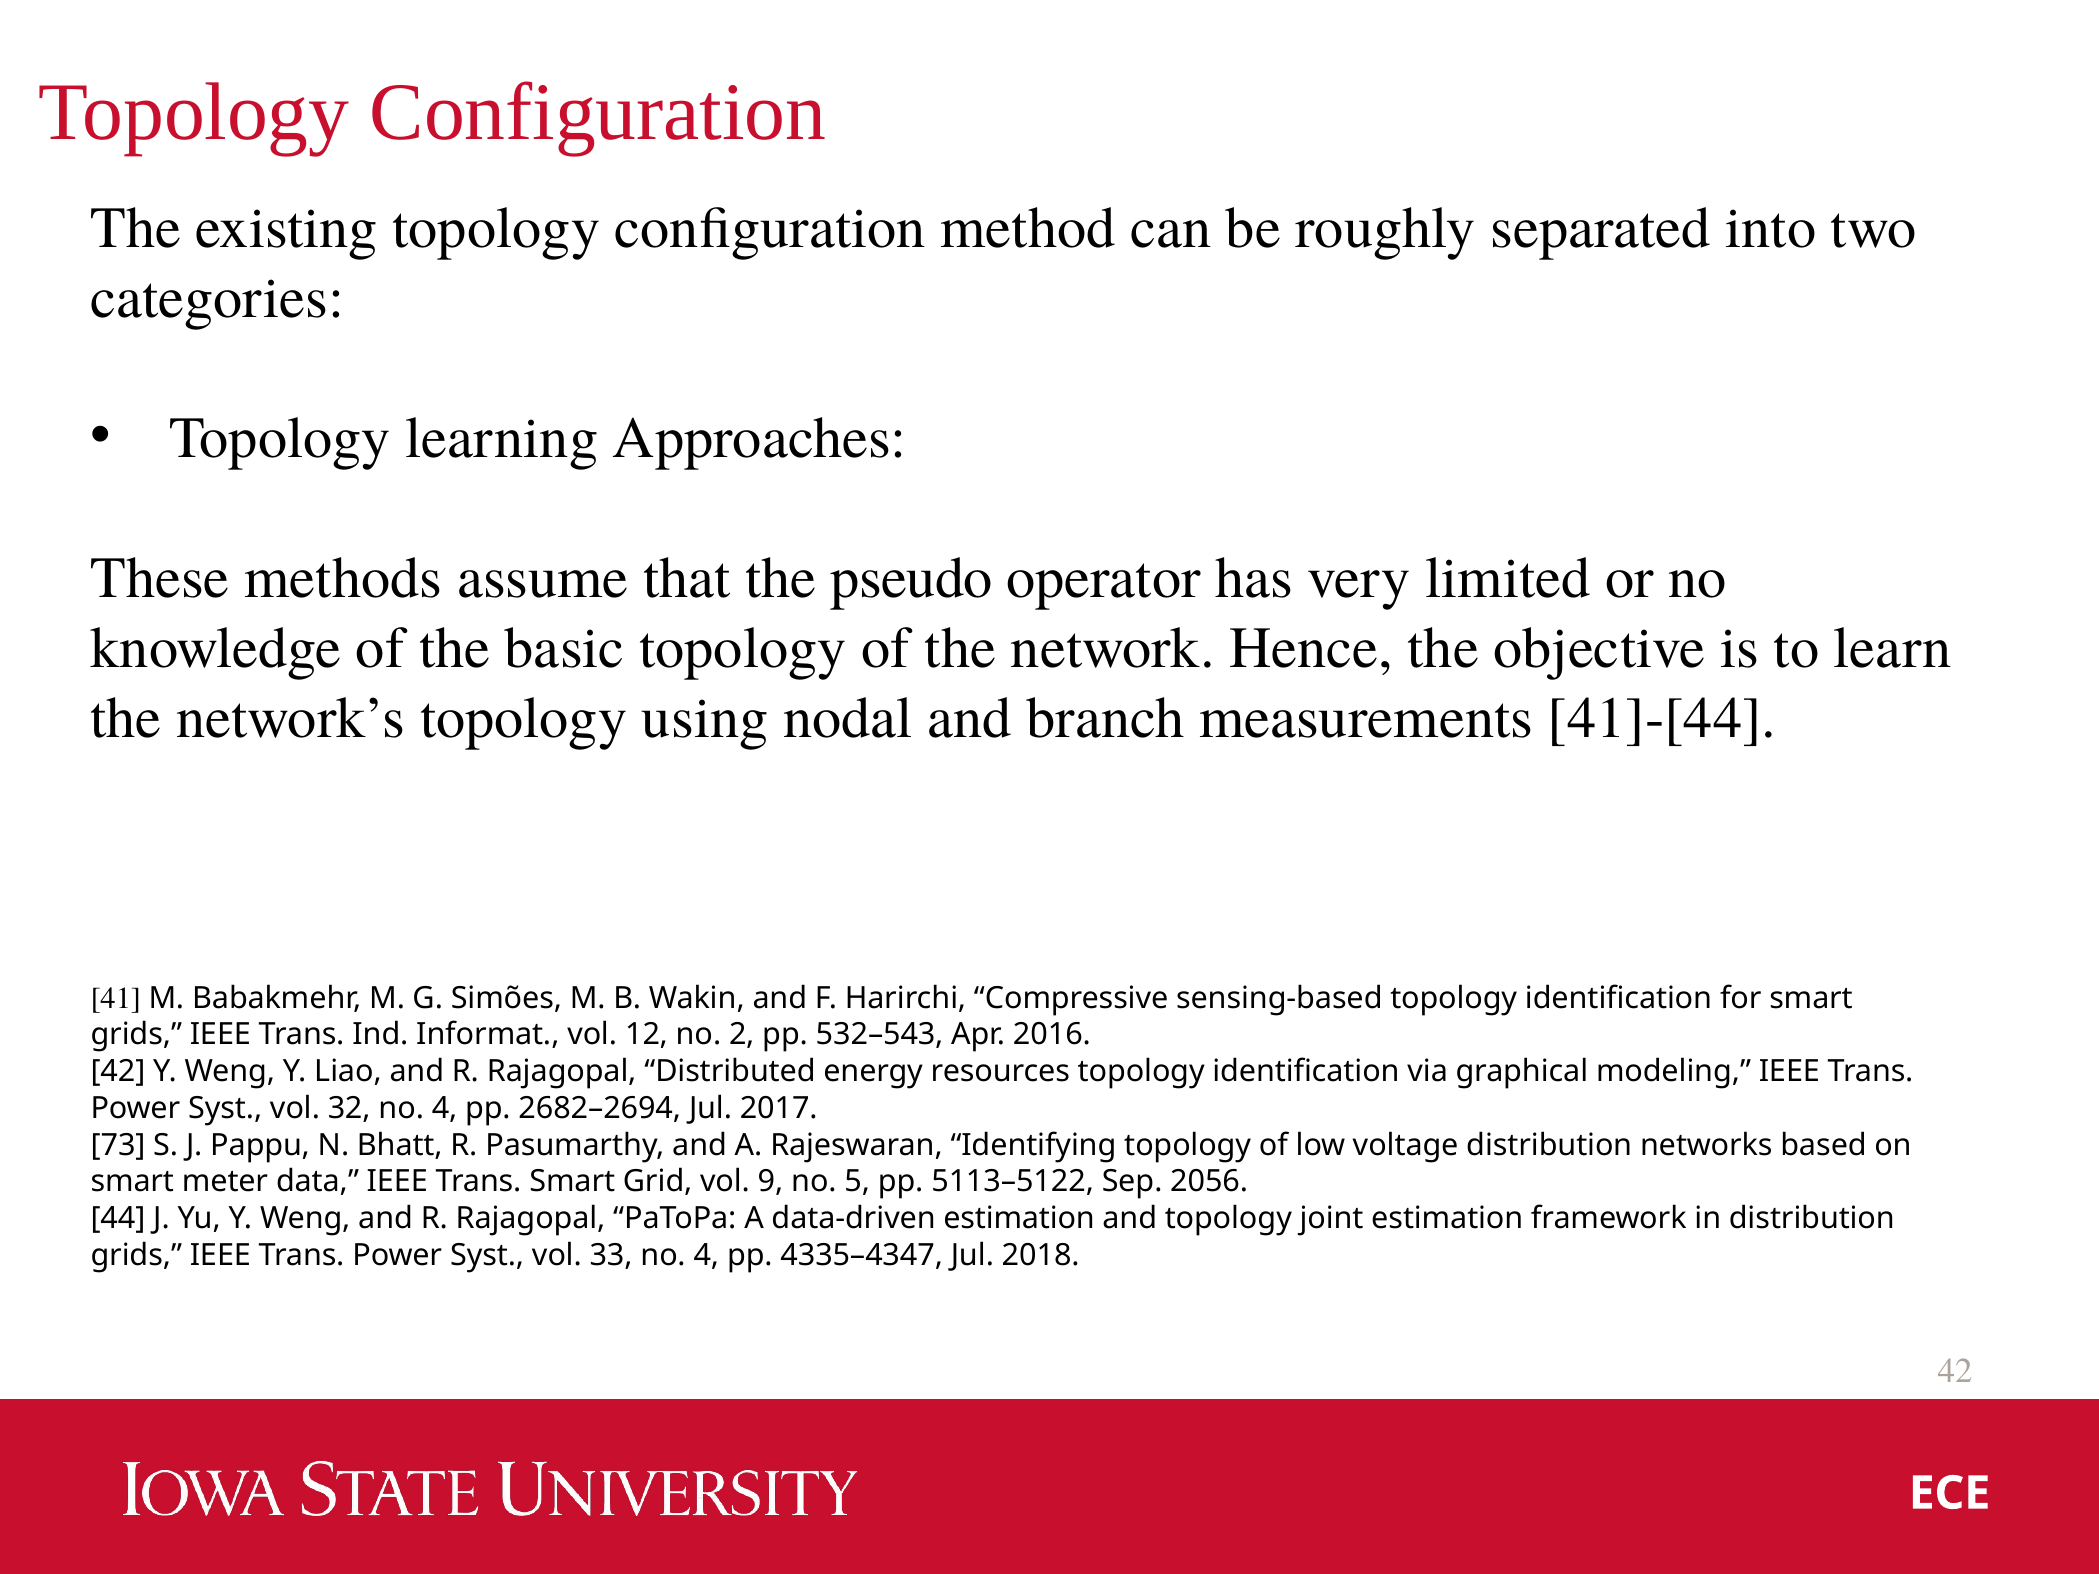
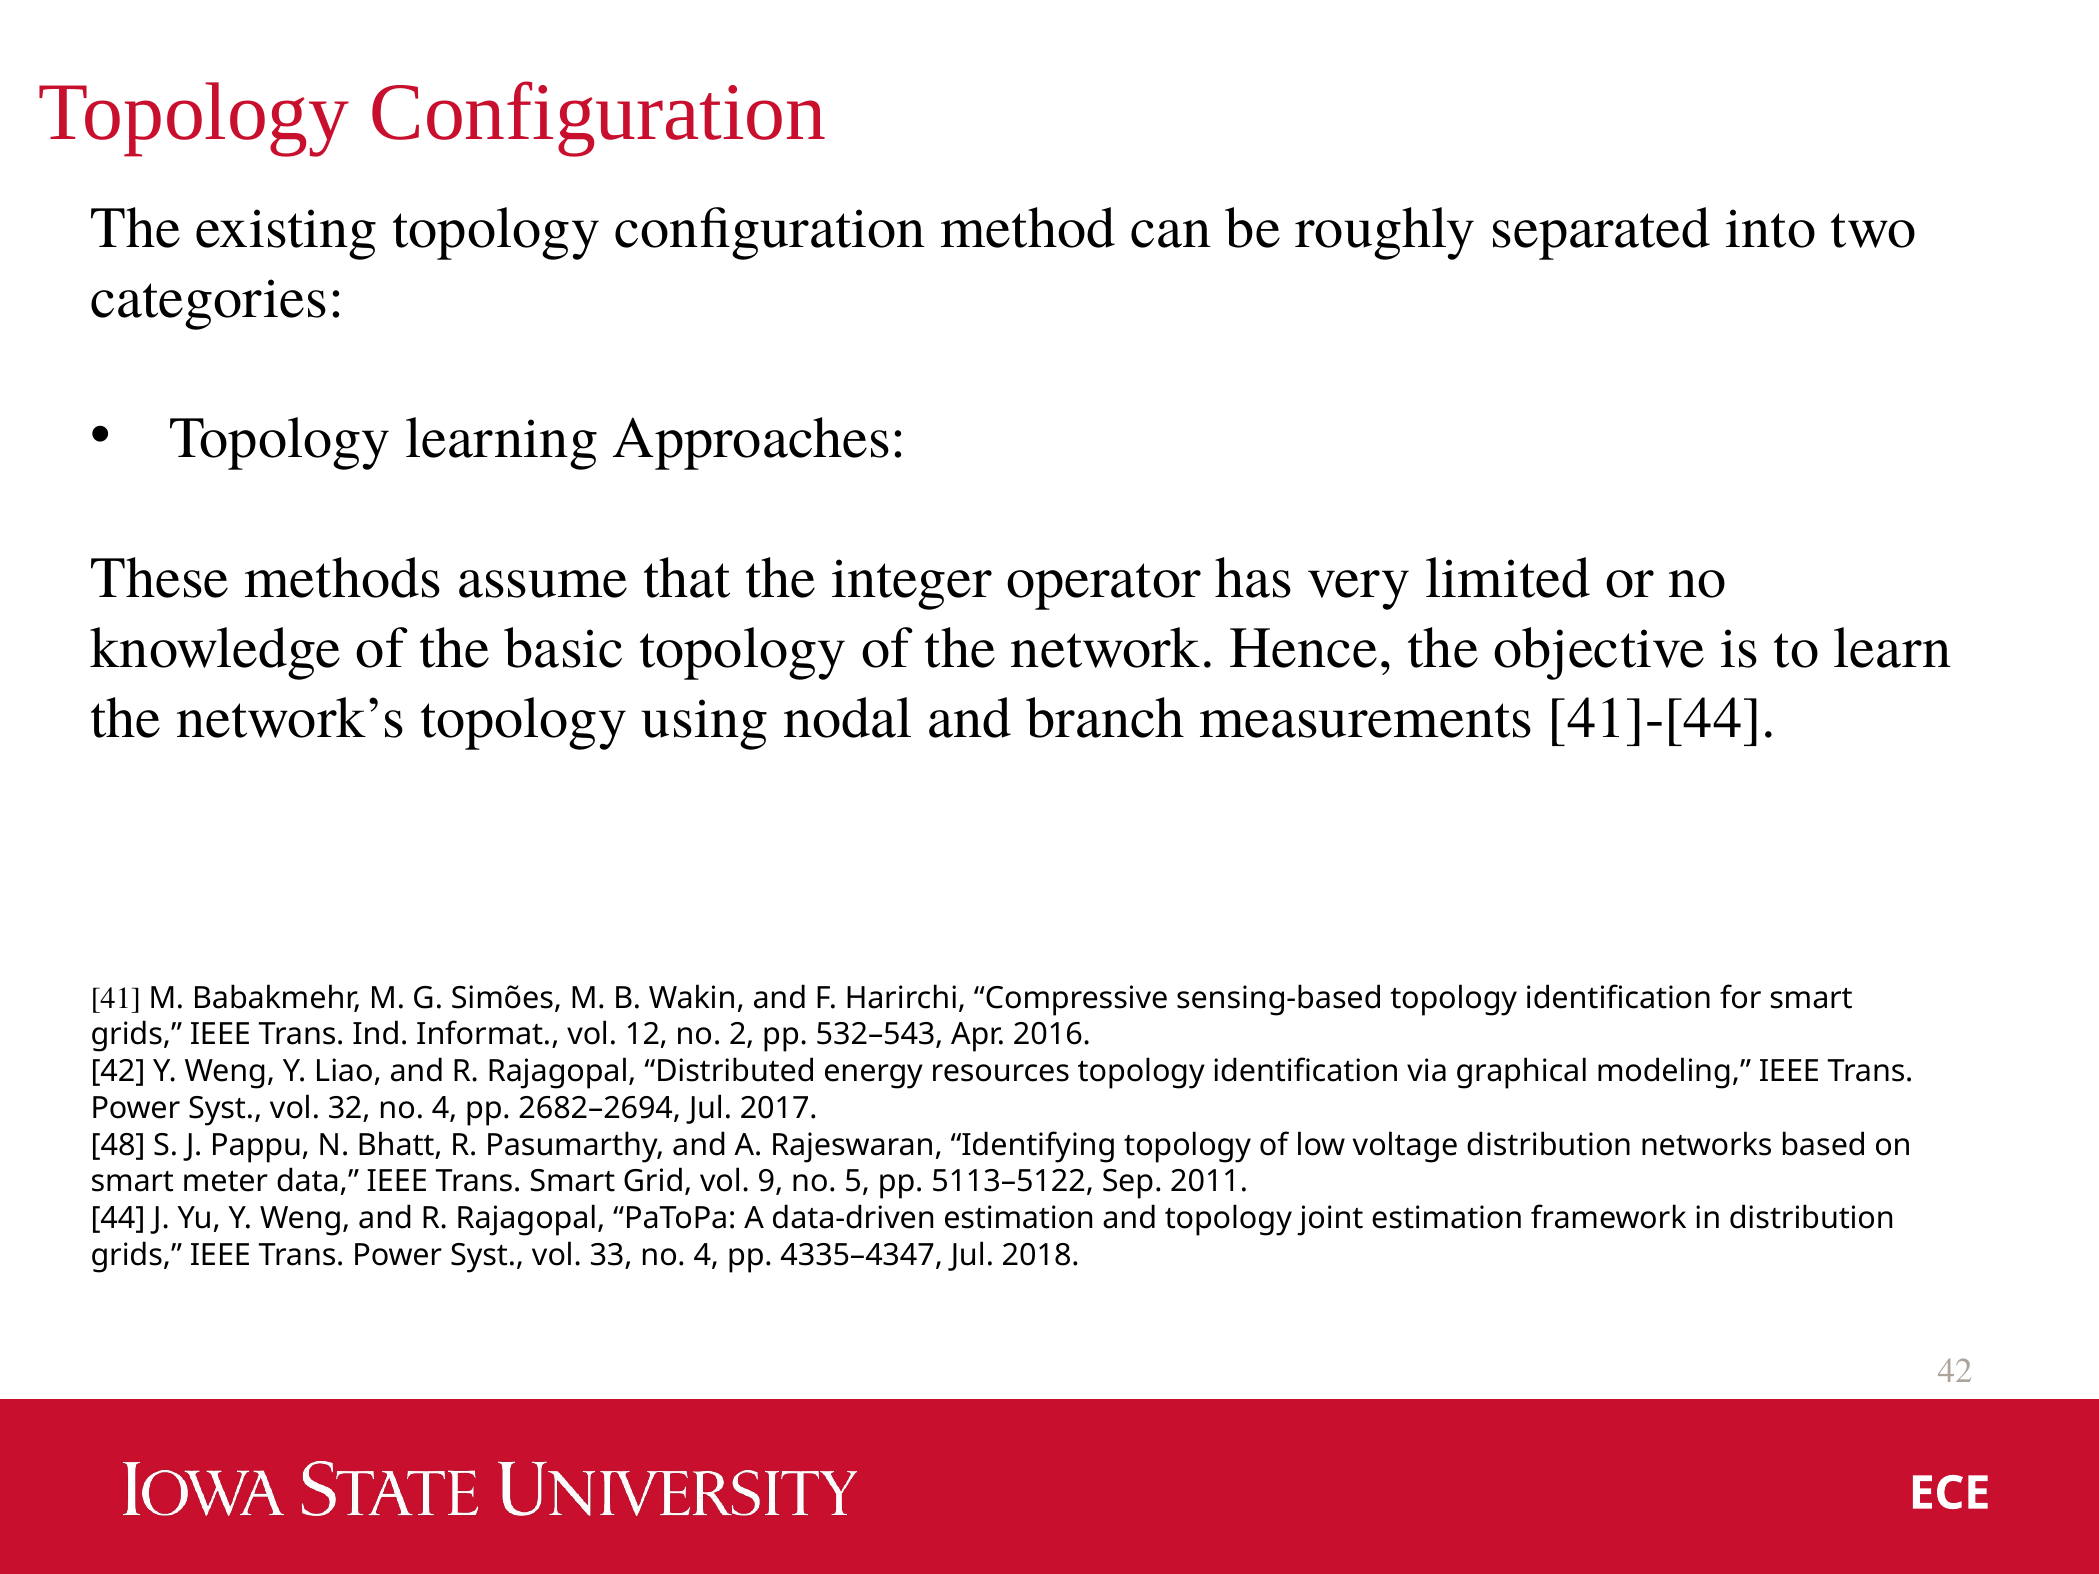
pseudo: pseudo -> integer
73: 73 -> 48
2056: 2056 -> 2011
